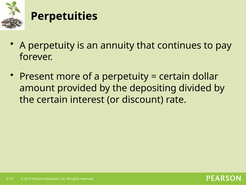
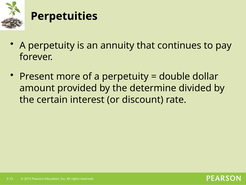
certain at (174, 76): certain -> double
depositing: depositing -> determine
